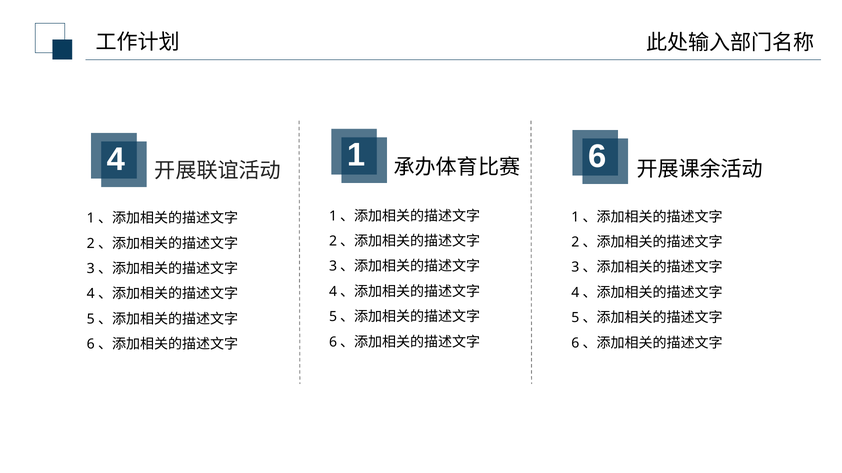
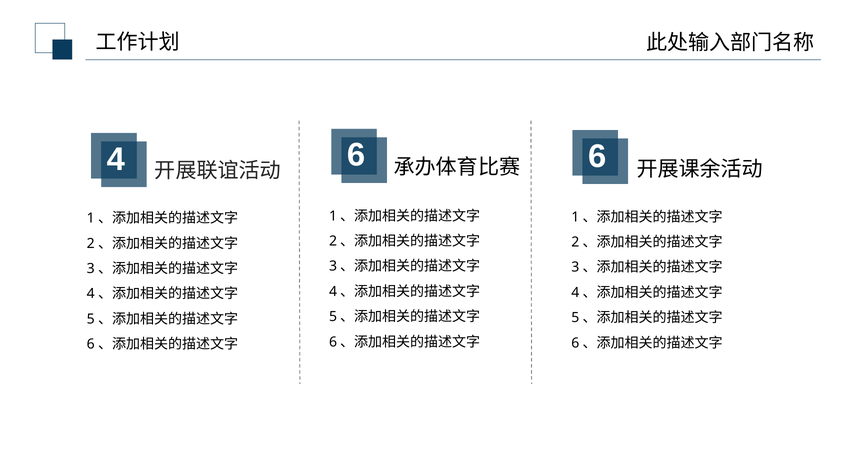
4 1: 1 -> 6
